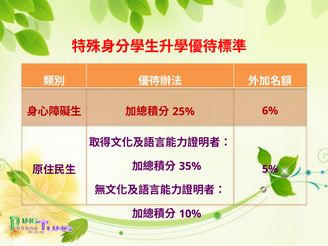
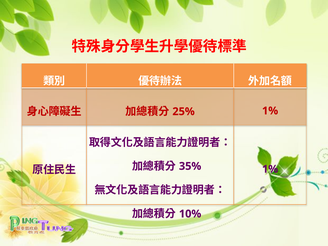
6% at (270, 111): 6% -> 1%
5% at (270, 169): 5% -> 1%
